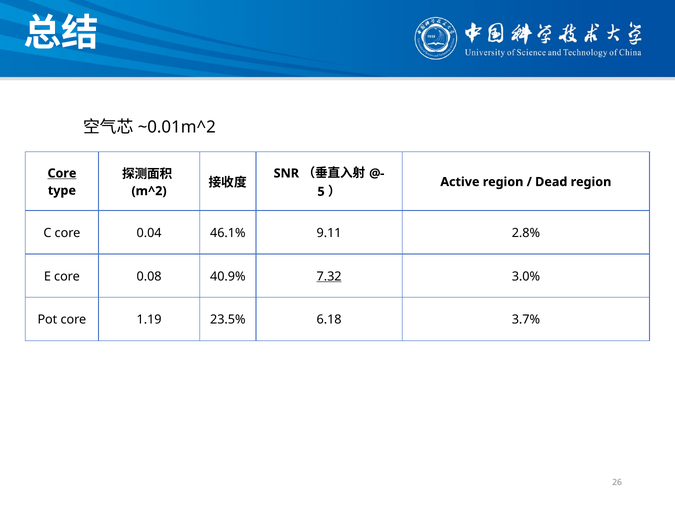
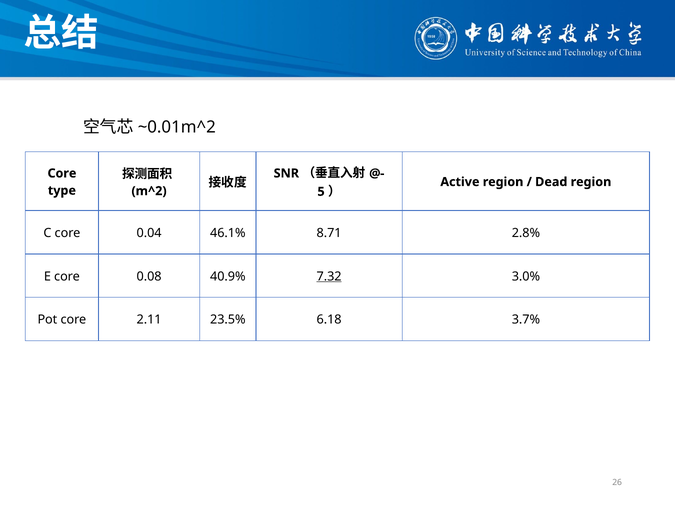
Core at (62, 173) underline: present -> none
9.11: 9.11 -> 8.71
1.19: 1.19 -> 2.11
